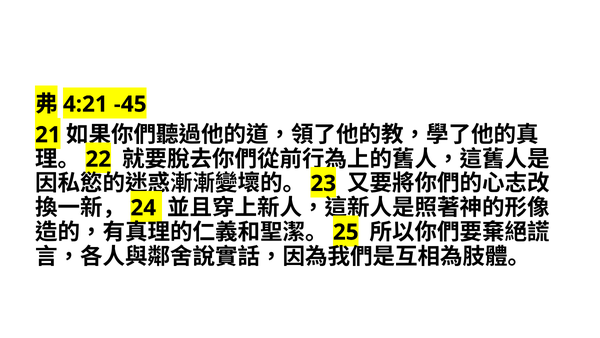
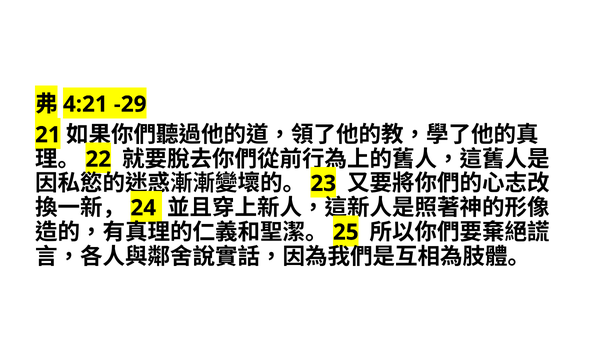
-45: -45 -> -29
